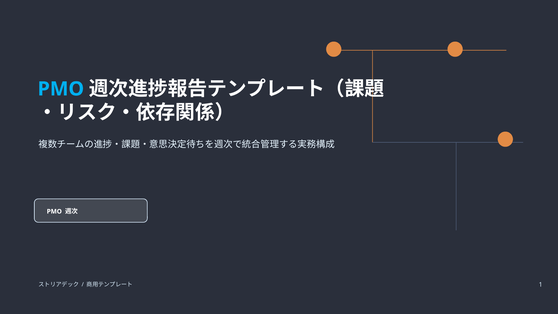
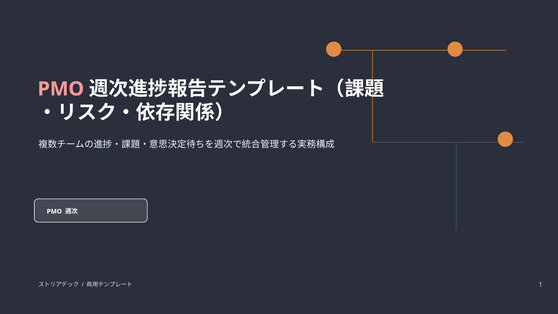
PMO at (61, 89) colour: light blue -> pink
